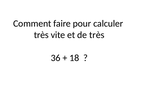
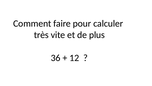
de très: très -> plus
18: 18 -> 12
